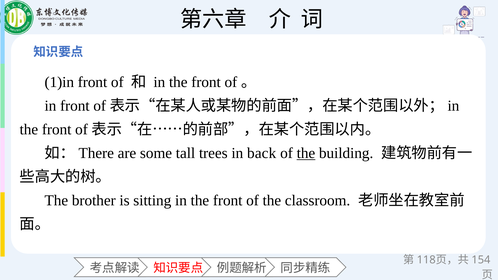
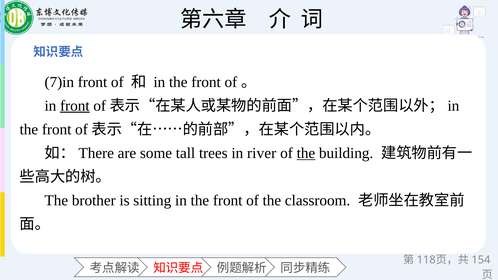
1)in: 1)in -> 7)in
front at (75, 106) underline: none -> present
back: back -> river
